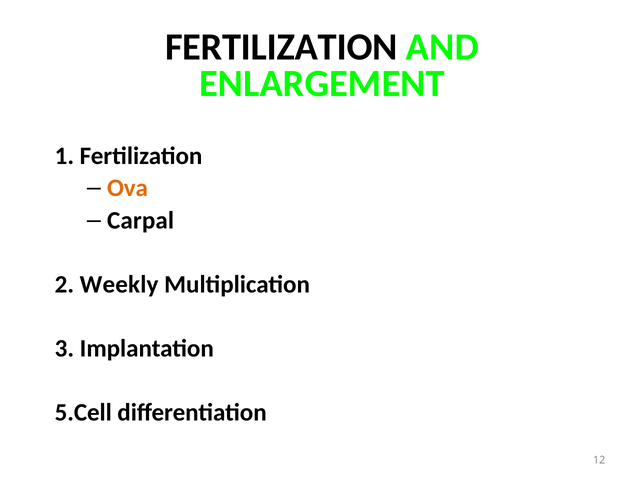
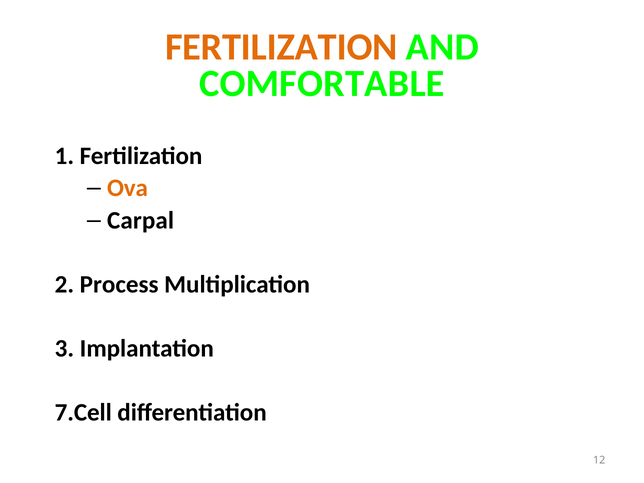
FERTILIZATION at (281, 47) colour: black -> orange
ENLARGEMENT: ENLARGEMENT -> COMFORTABLE
Weekly: Weekly -> Process
5.Cell: 5.Cell -> 7.Cell
